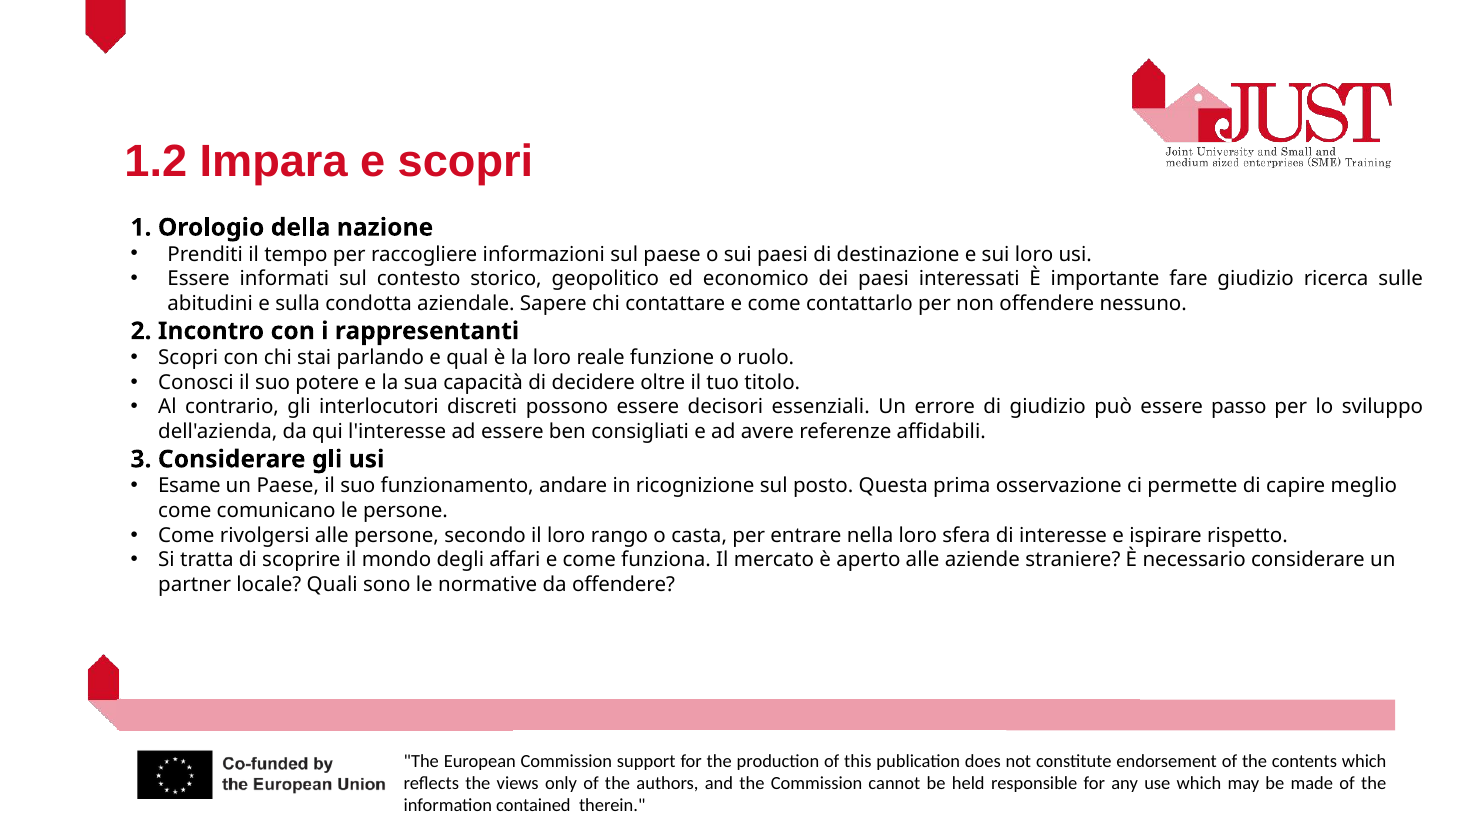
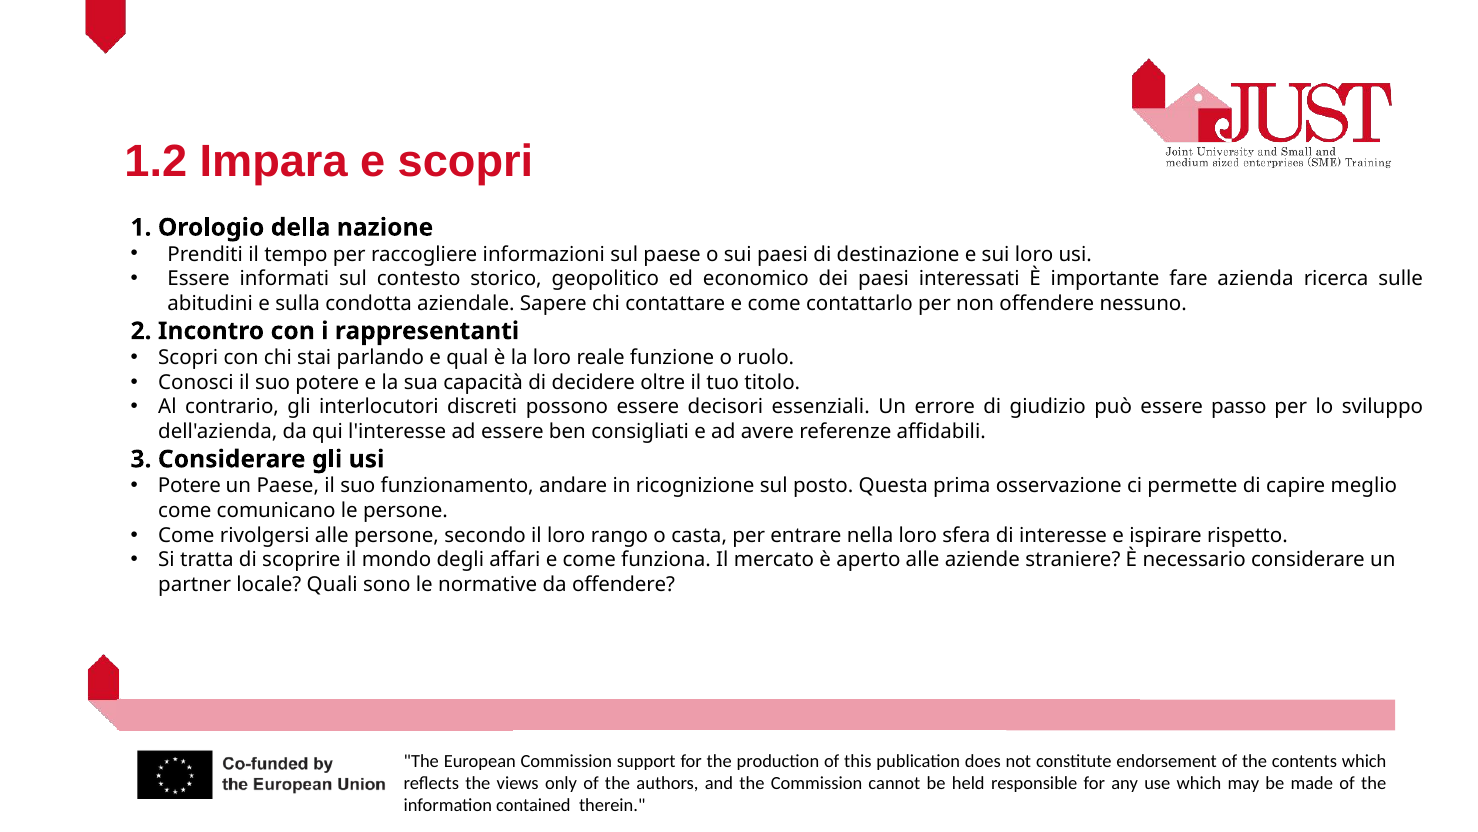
fare giudizio: giudizio -> azienda
Esame at (189, 486): Esame -> Potere
